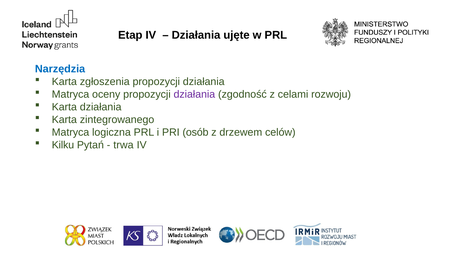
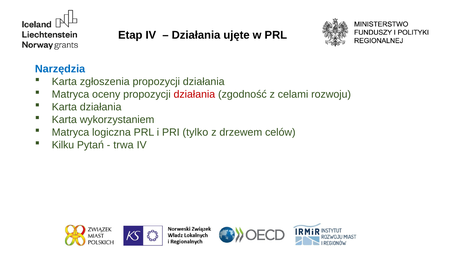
działania at (194, 94) colour: purple -> red
zintegrowanego: zintegrowanego -> wykorzystaniem
osób: osób -> tylko
